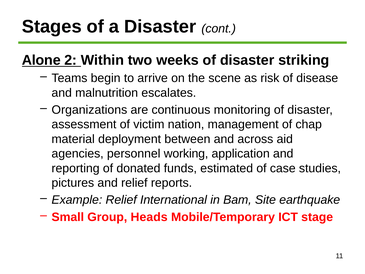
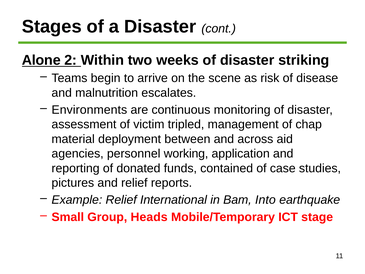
Organizations: Organizations -> Environments
nation: nation -> tripled
estimated: estimated -> contained
Site: Site -> Into
